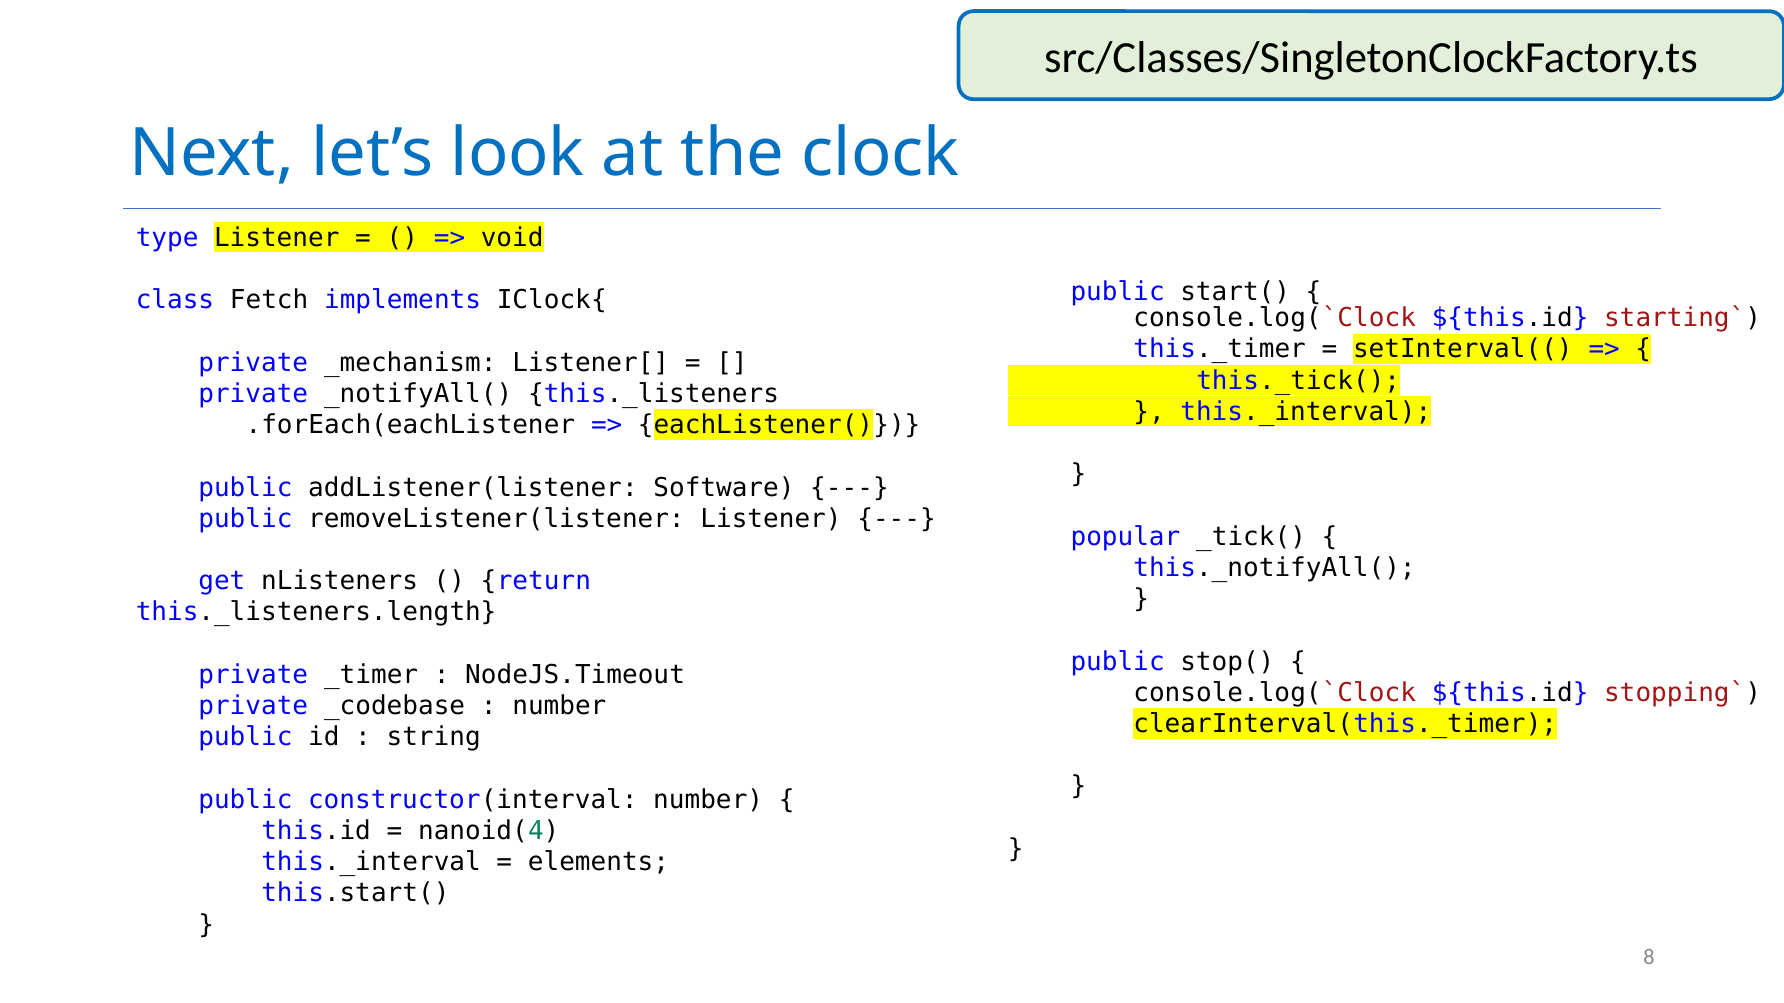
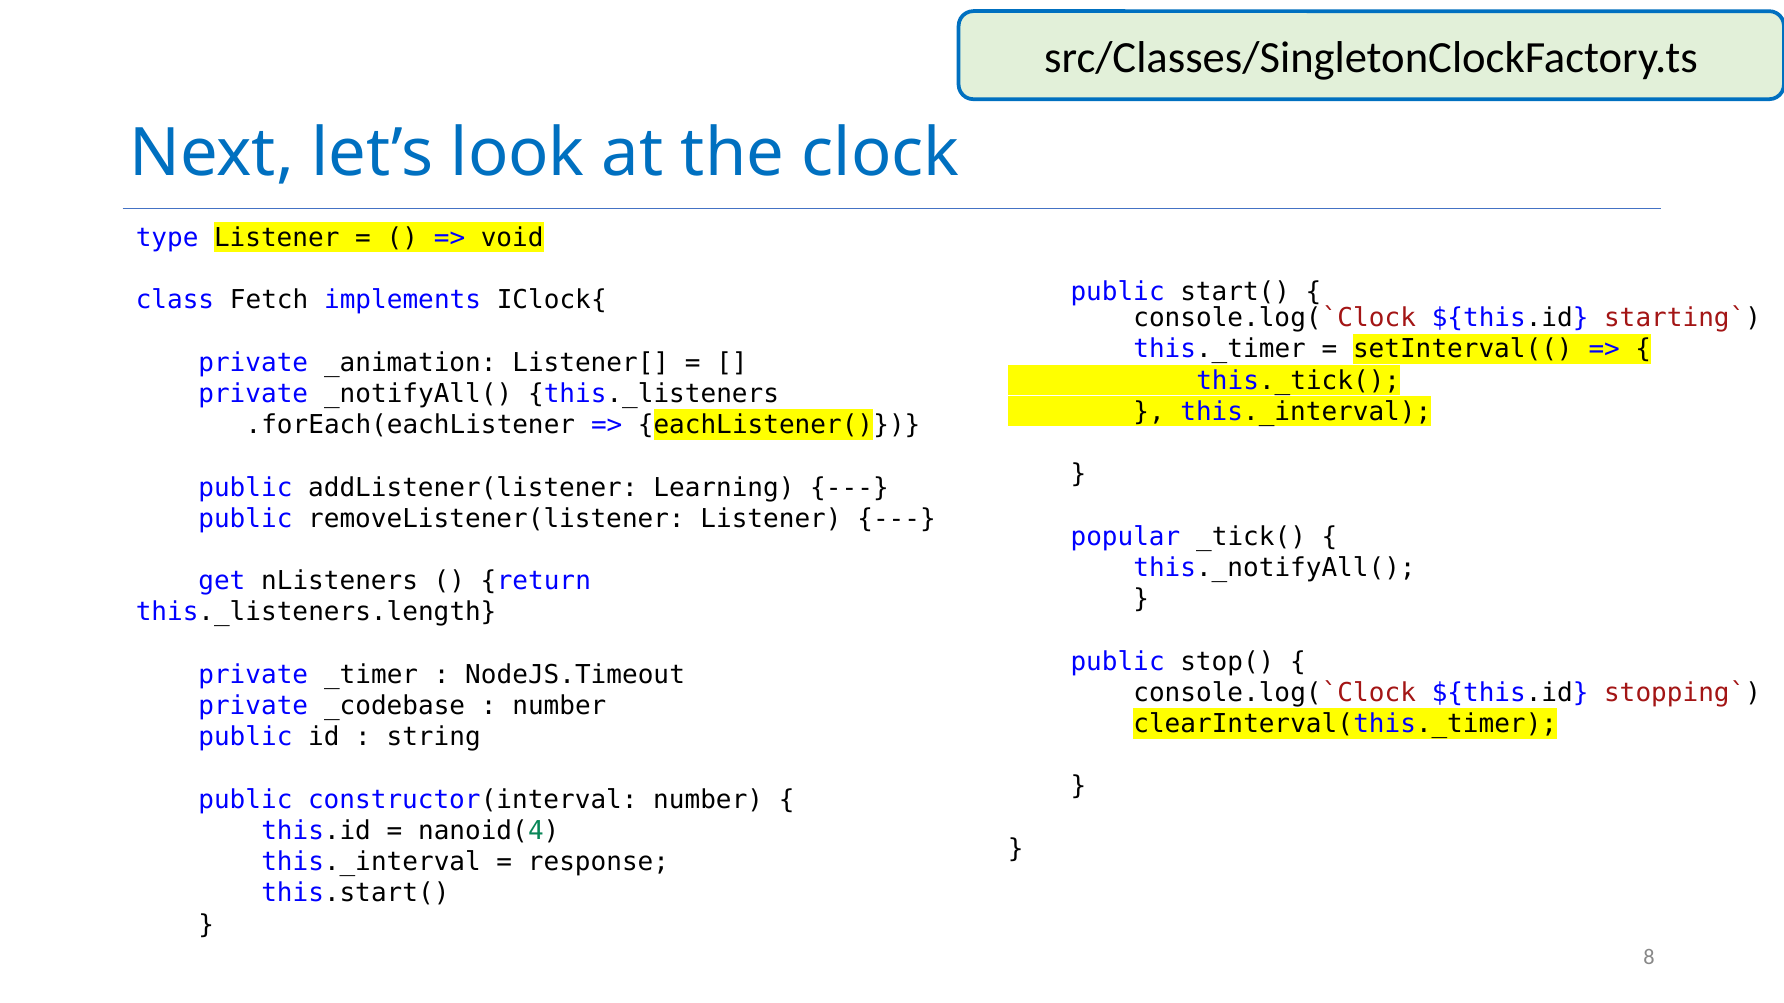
_mechanism: _mechanism -> _animation
Software: Software -> Learning
elements: elements -> response
